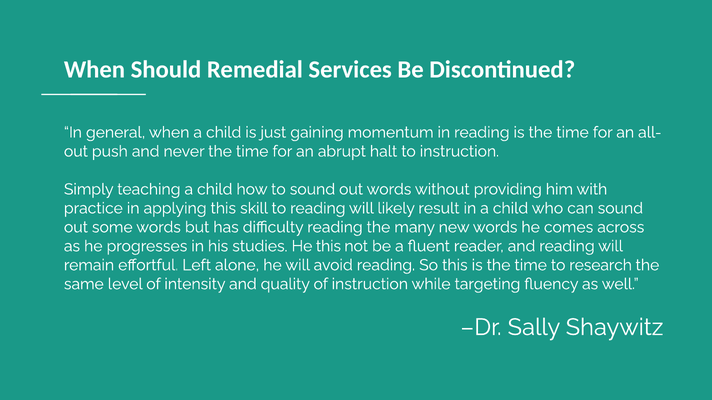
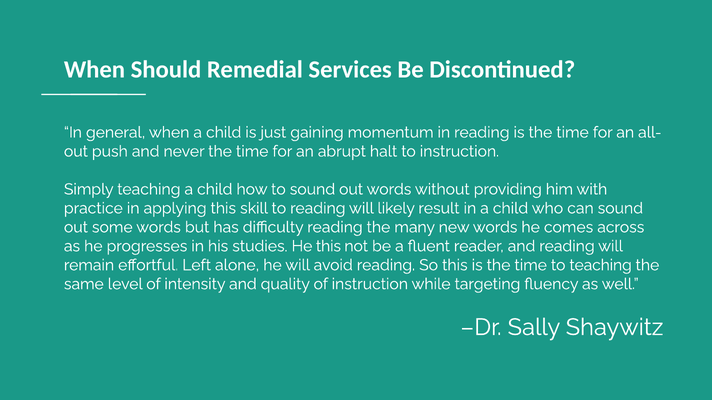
to research: research -> teaching
